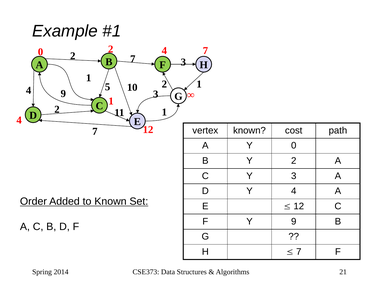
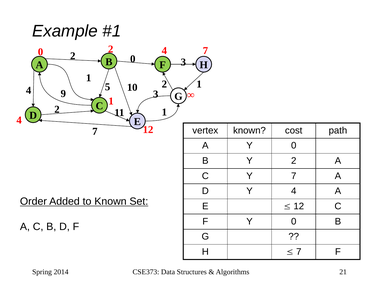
2 7: 7 -> 0
Y 3: 3 -> 7
F Y 9: 9 -> 0
